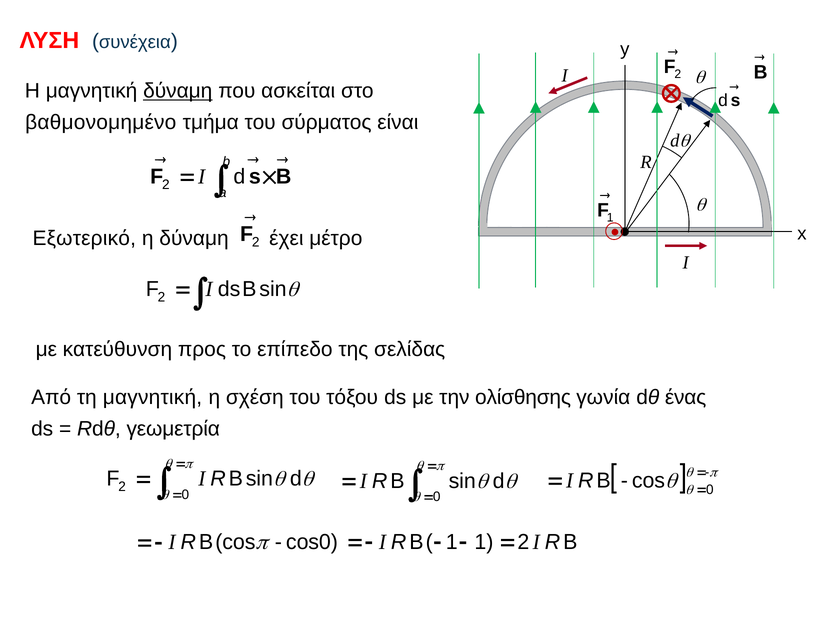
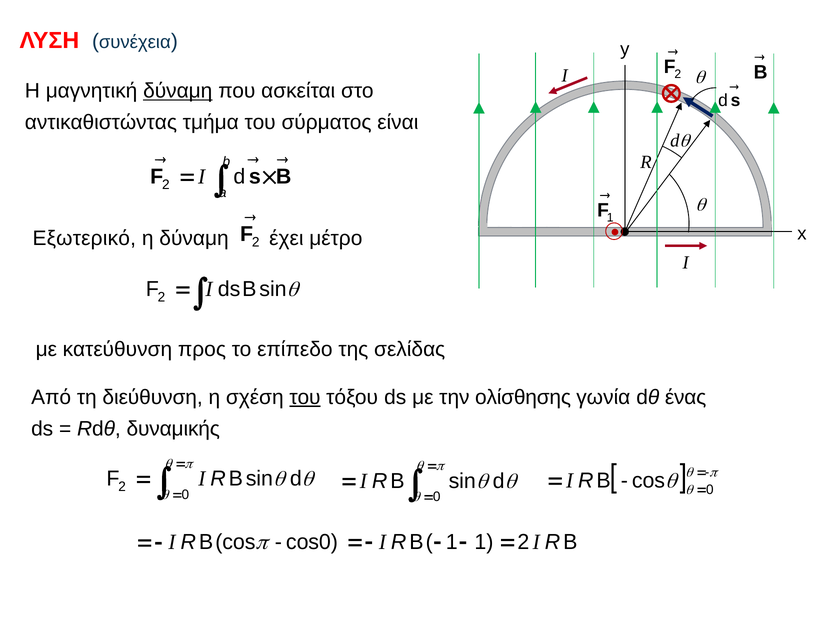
βαθμονομημένο: βαθμονομημένο -> αντικαθιστώντας
τη μαγνητική: μαγνητική -> διεύθυνση
του at (305, 397) underline: none -> present
γεωμετρία: γεωμετρία -> δυναμικής
